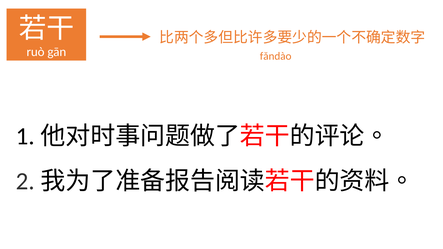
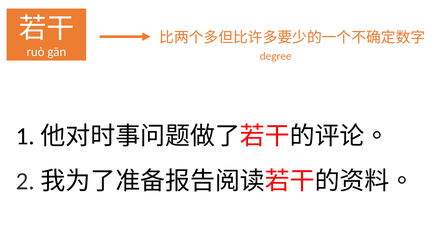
fǎndào: fǎndào -> degree
